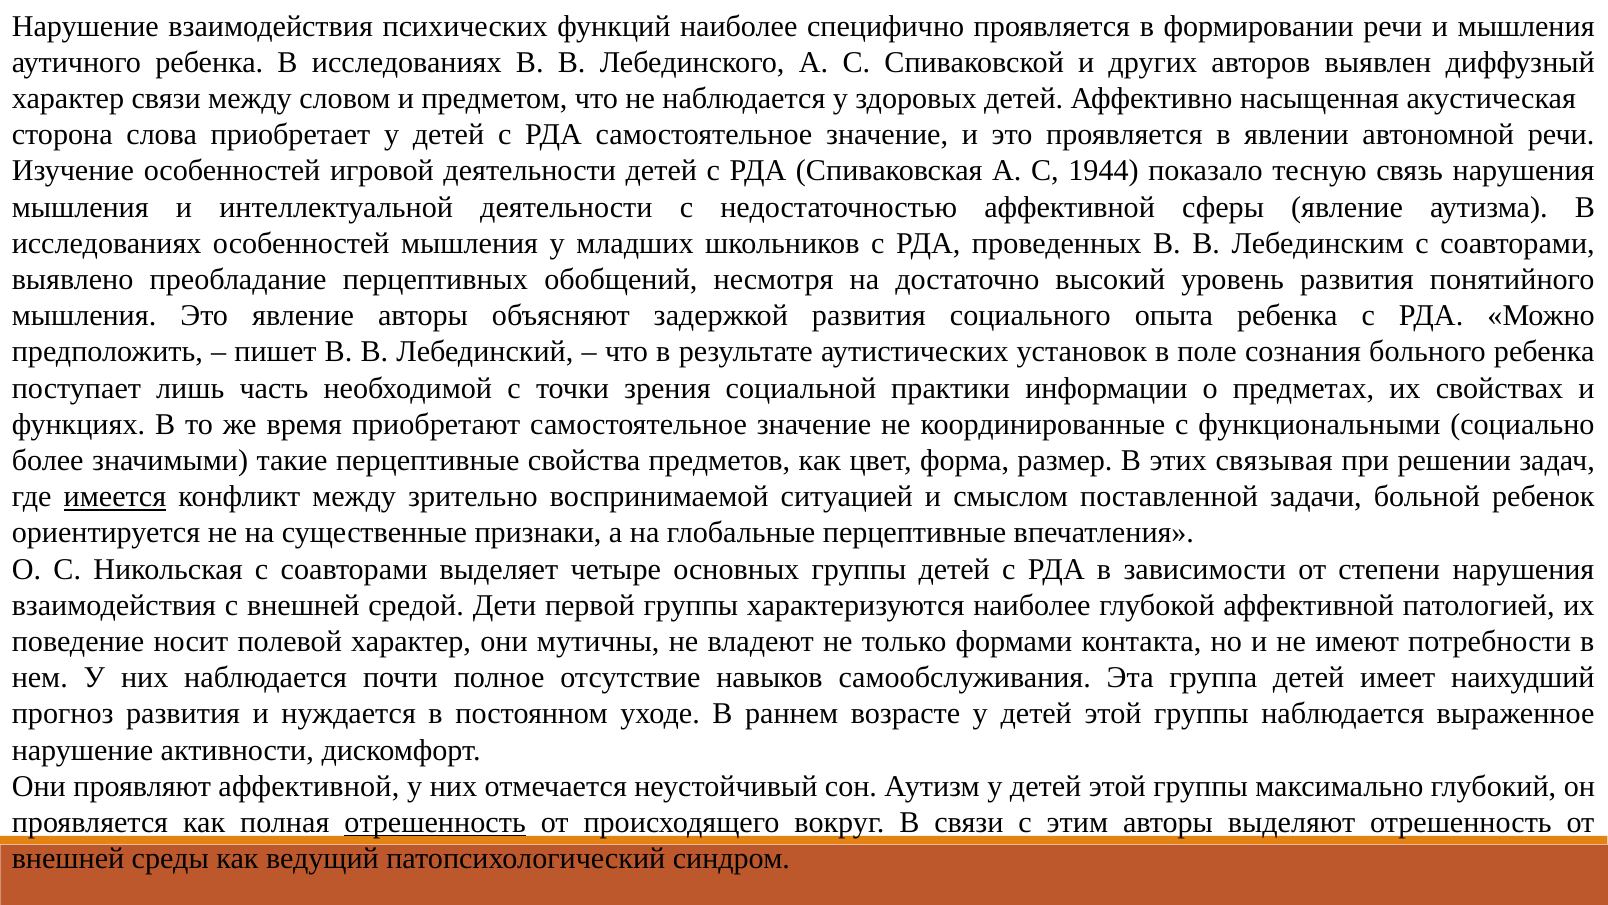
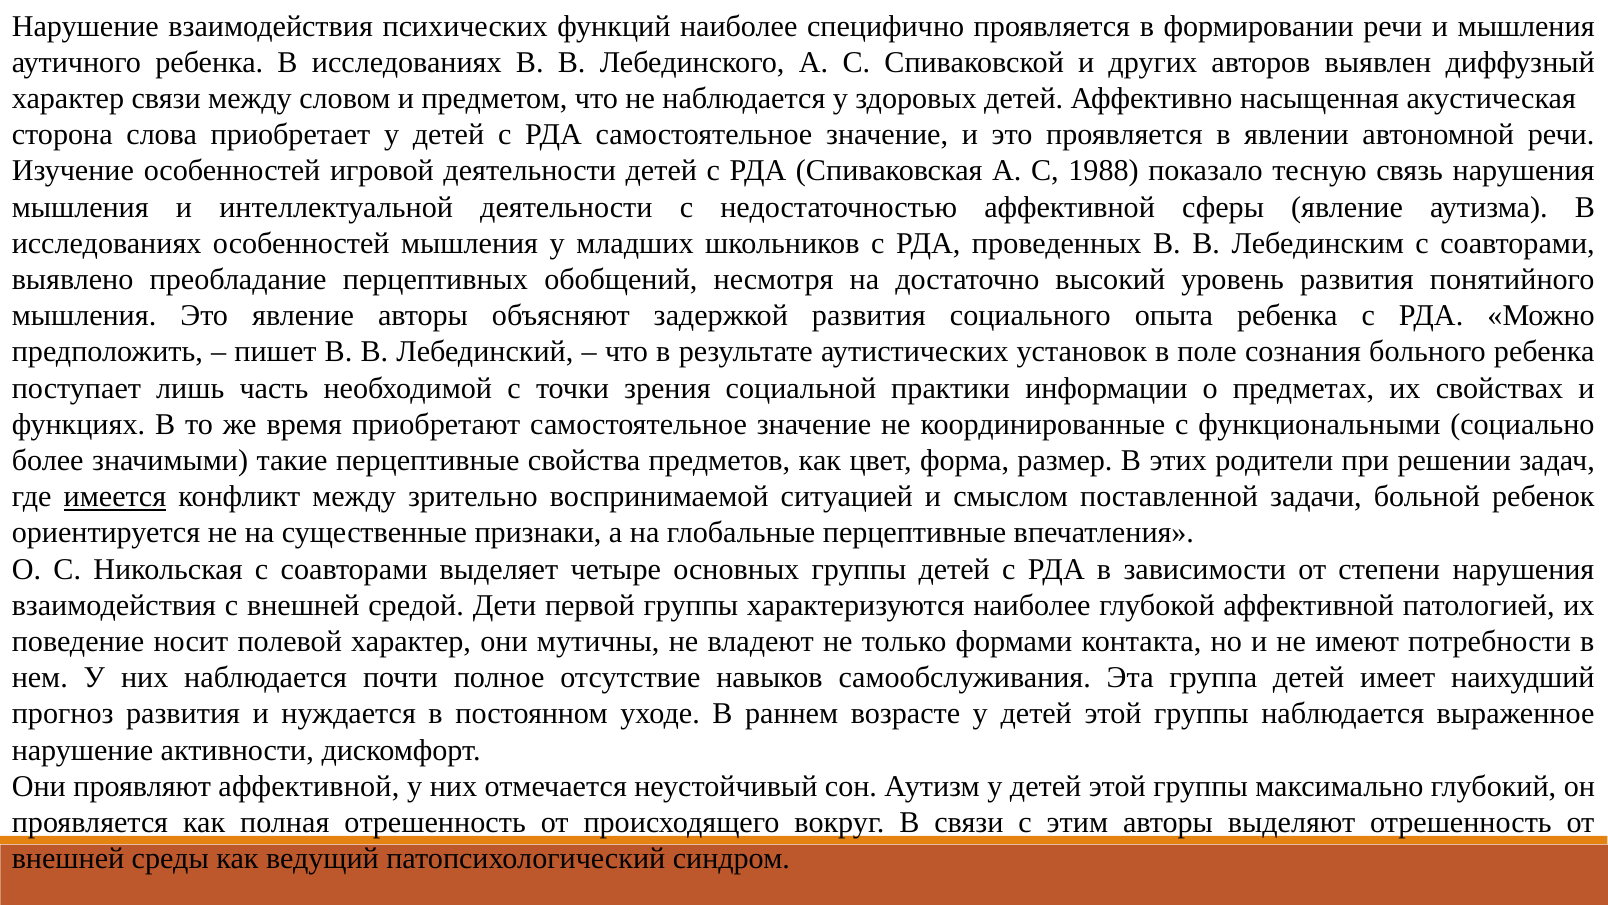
1944: 1944 -> 1988
связывая: связывая -> родители
отрешенность at (435, 822) underline: present -> none
